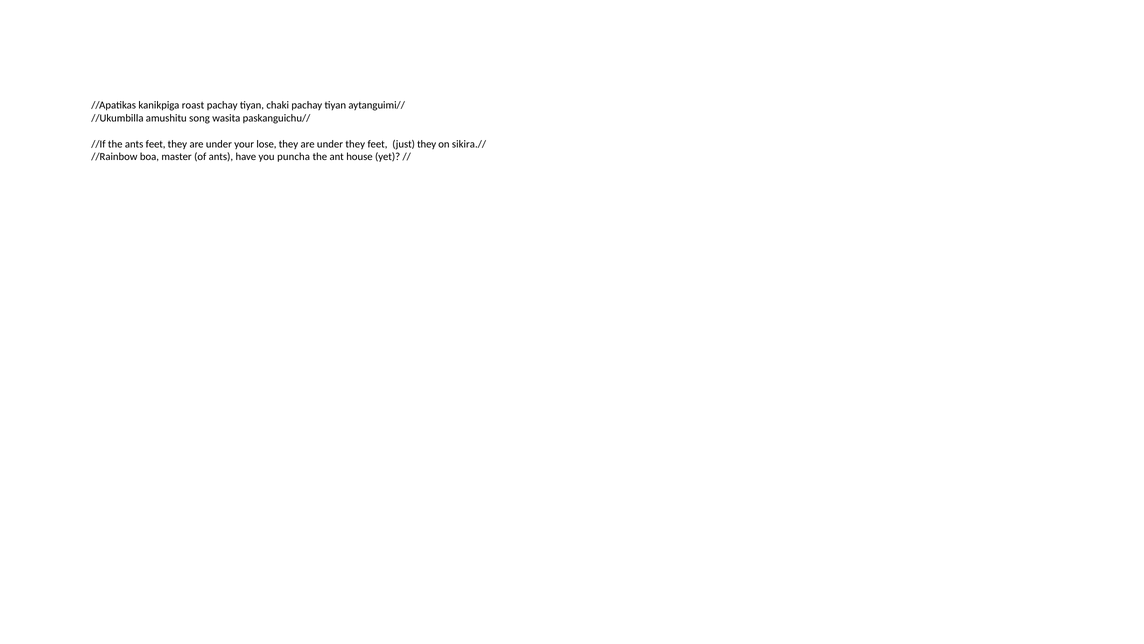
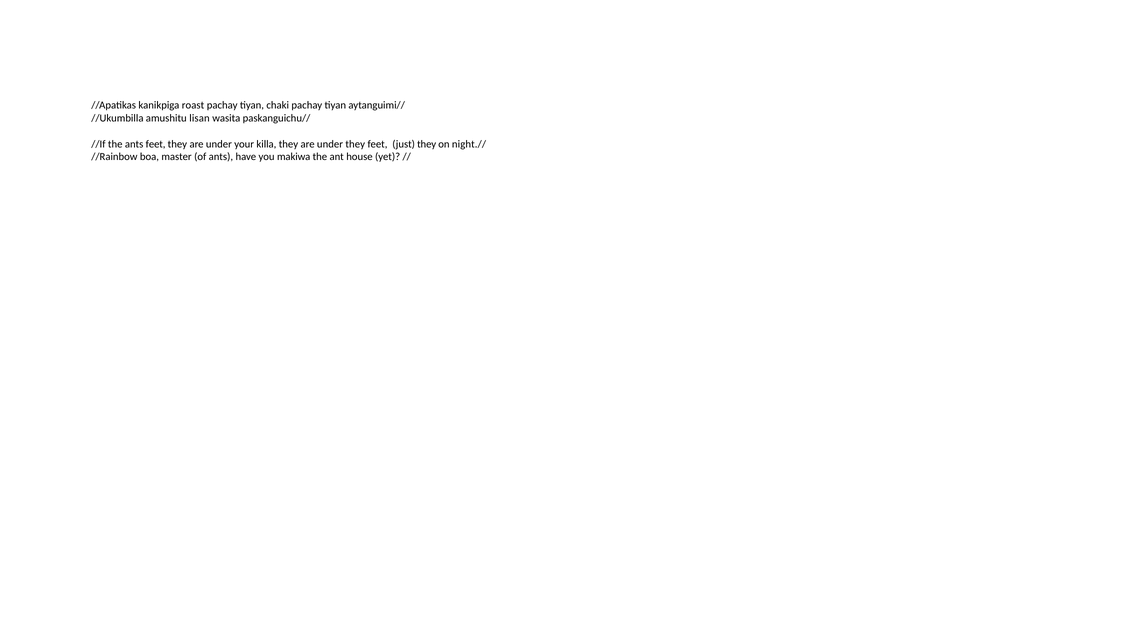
song: song -> lisan
lose: lose -> killa
sikira.//: sikira.// -> night.//
puncha: puncha -> makiwa
